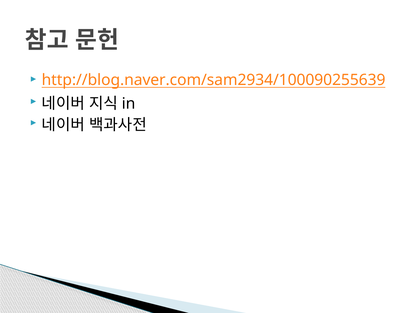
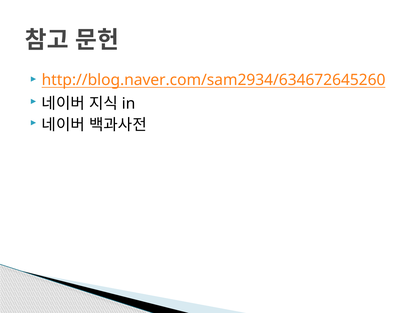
http://blog.naver.com/sam2934/100090255639: http://blog.naver.com/sam2934/100090255639 -> http://blog.naver.com/sam2934/634672645260
